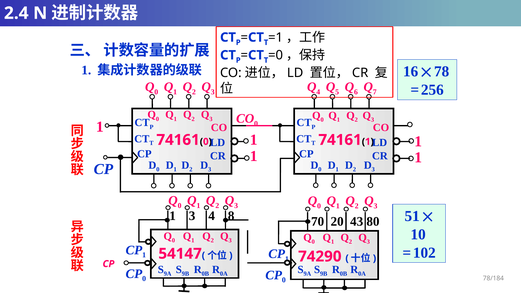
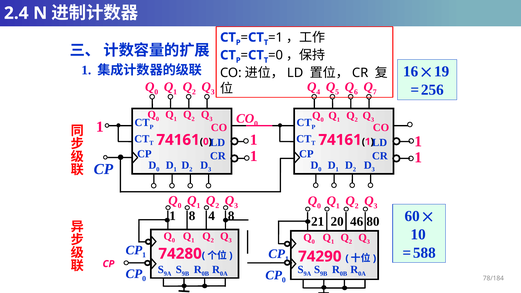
78: 78 -> 19
1 3: 3 -> 8
70: 70 -> 21
43: 43 -> 46
51: 51 -> 60
102: 102 -> 588
54147: 54147 -> 74280
